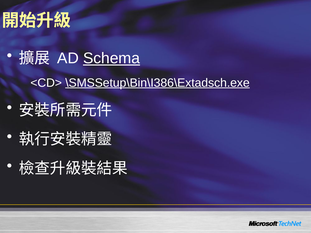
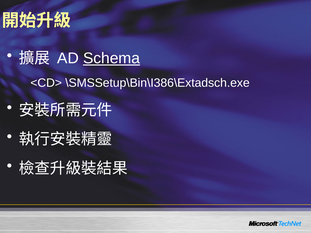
\SMSSetup\Bin\I386\Extadsch.exe underline: present -> none
